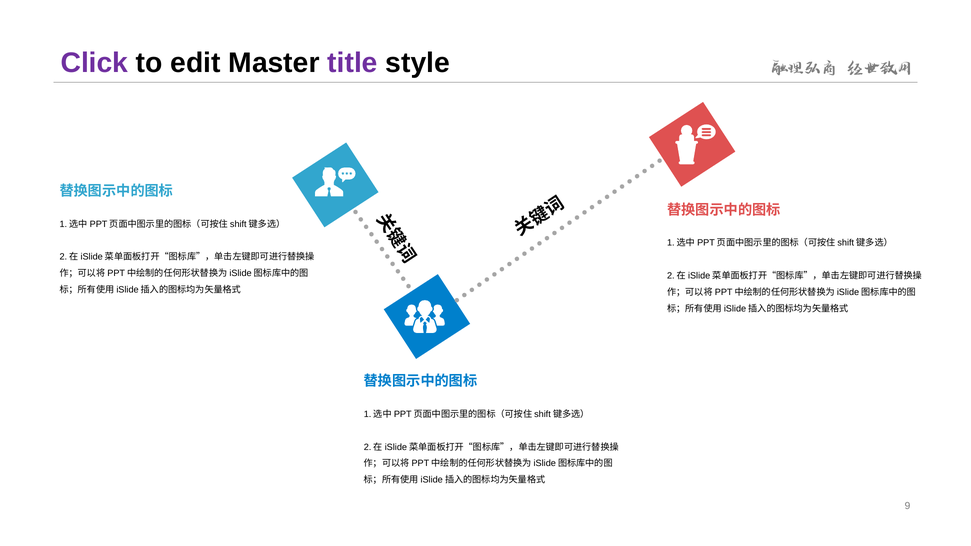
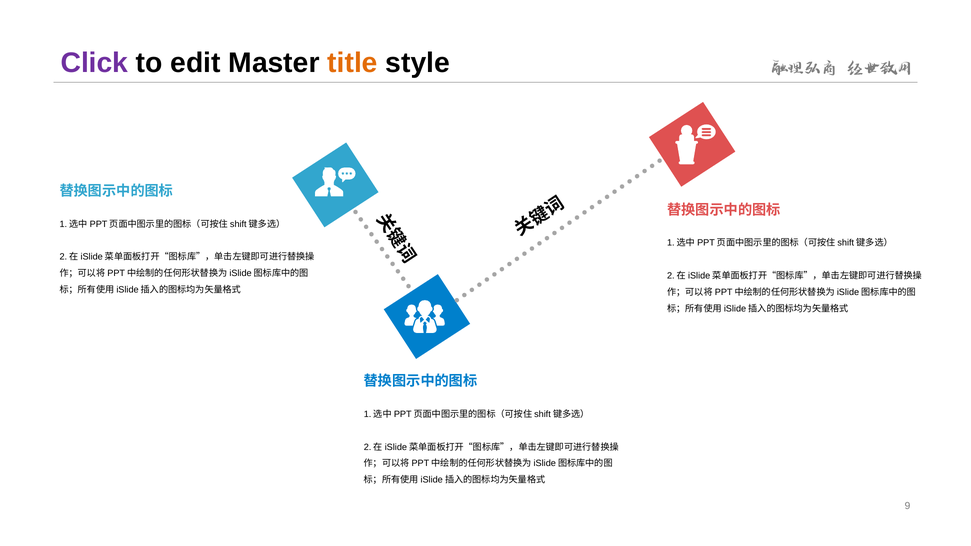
title colour: purple -> orange
